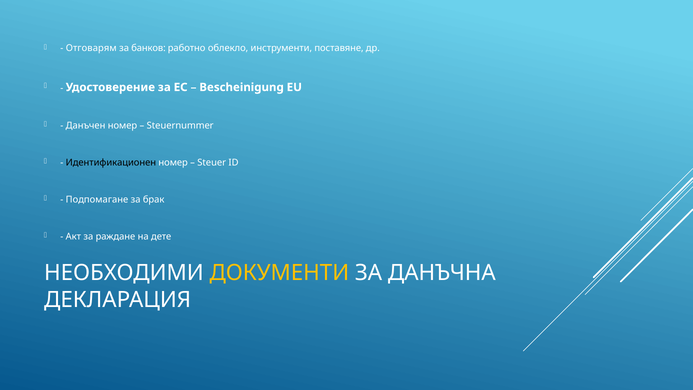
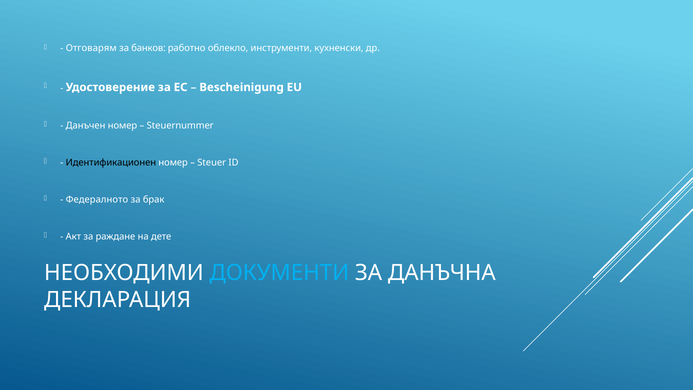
поставяне: поставяне -> кухненски
Подпомагане: Подпомагане -> Федералното
ДОКУМЕНТИ colour: yellow -> light blue
